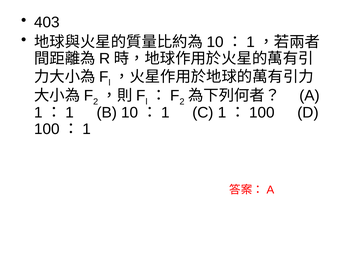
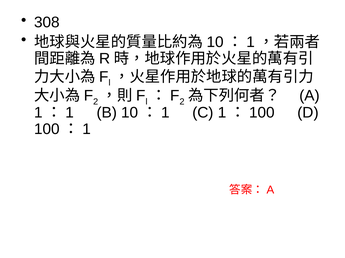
403: 403 -> 308
